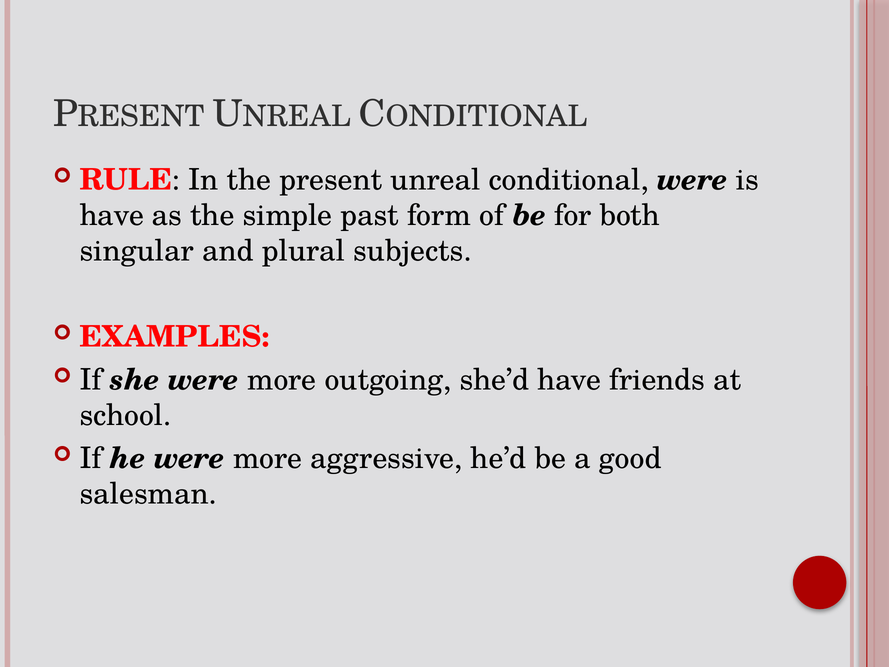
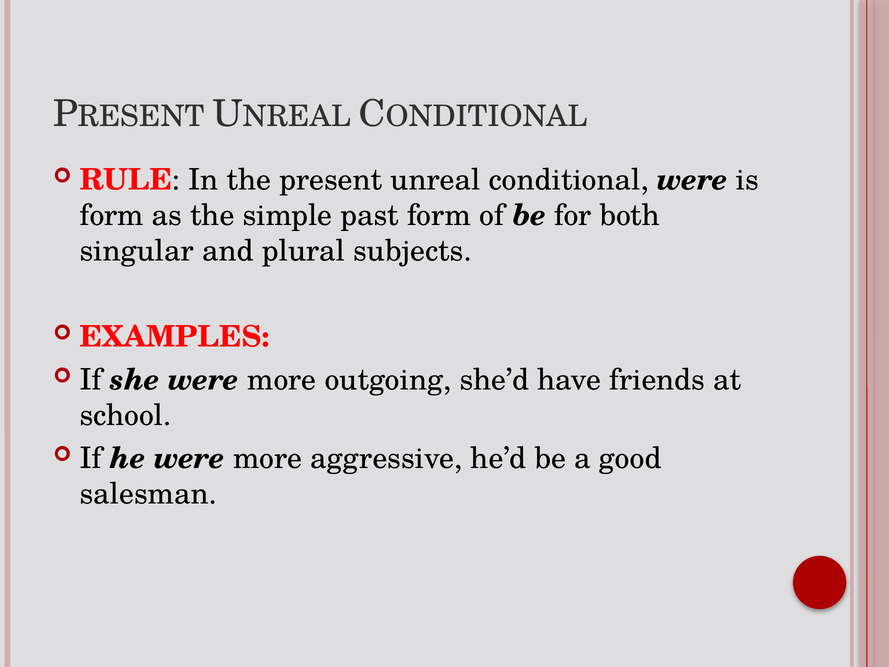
have at (112, 215): have -> form
